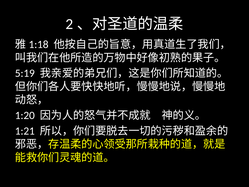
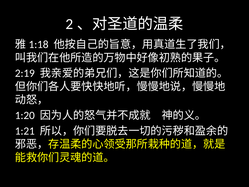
5:19: 5:19 -> 2:19
